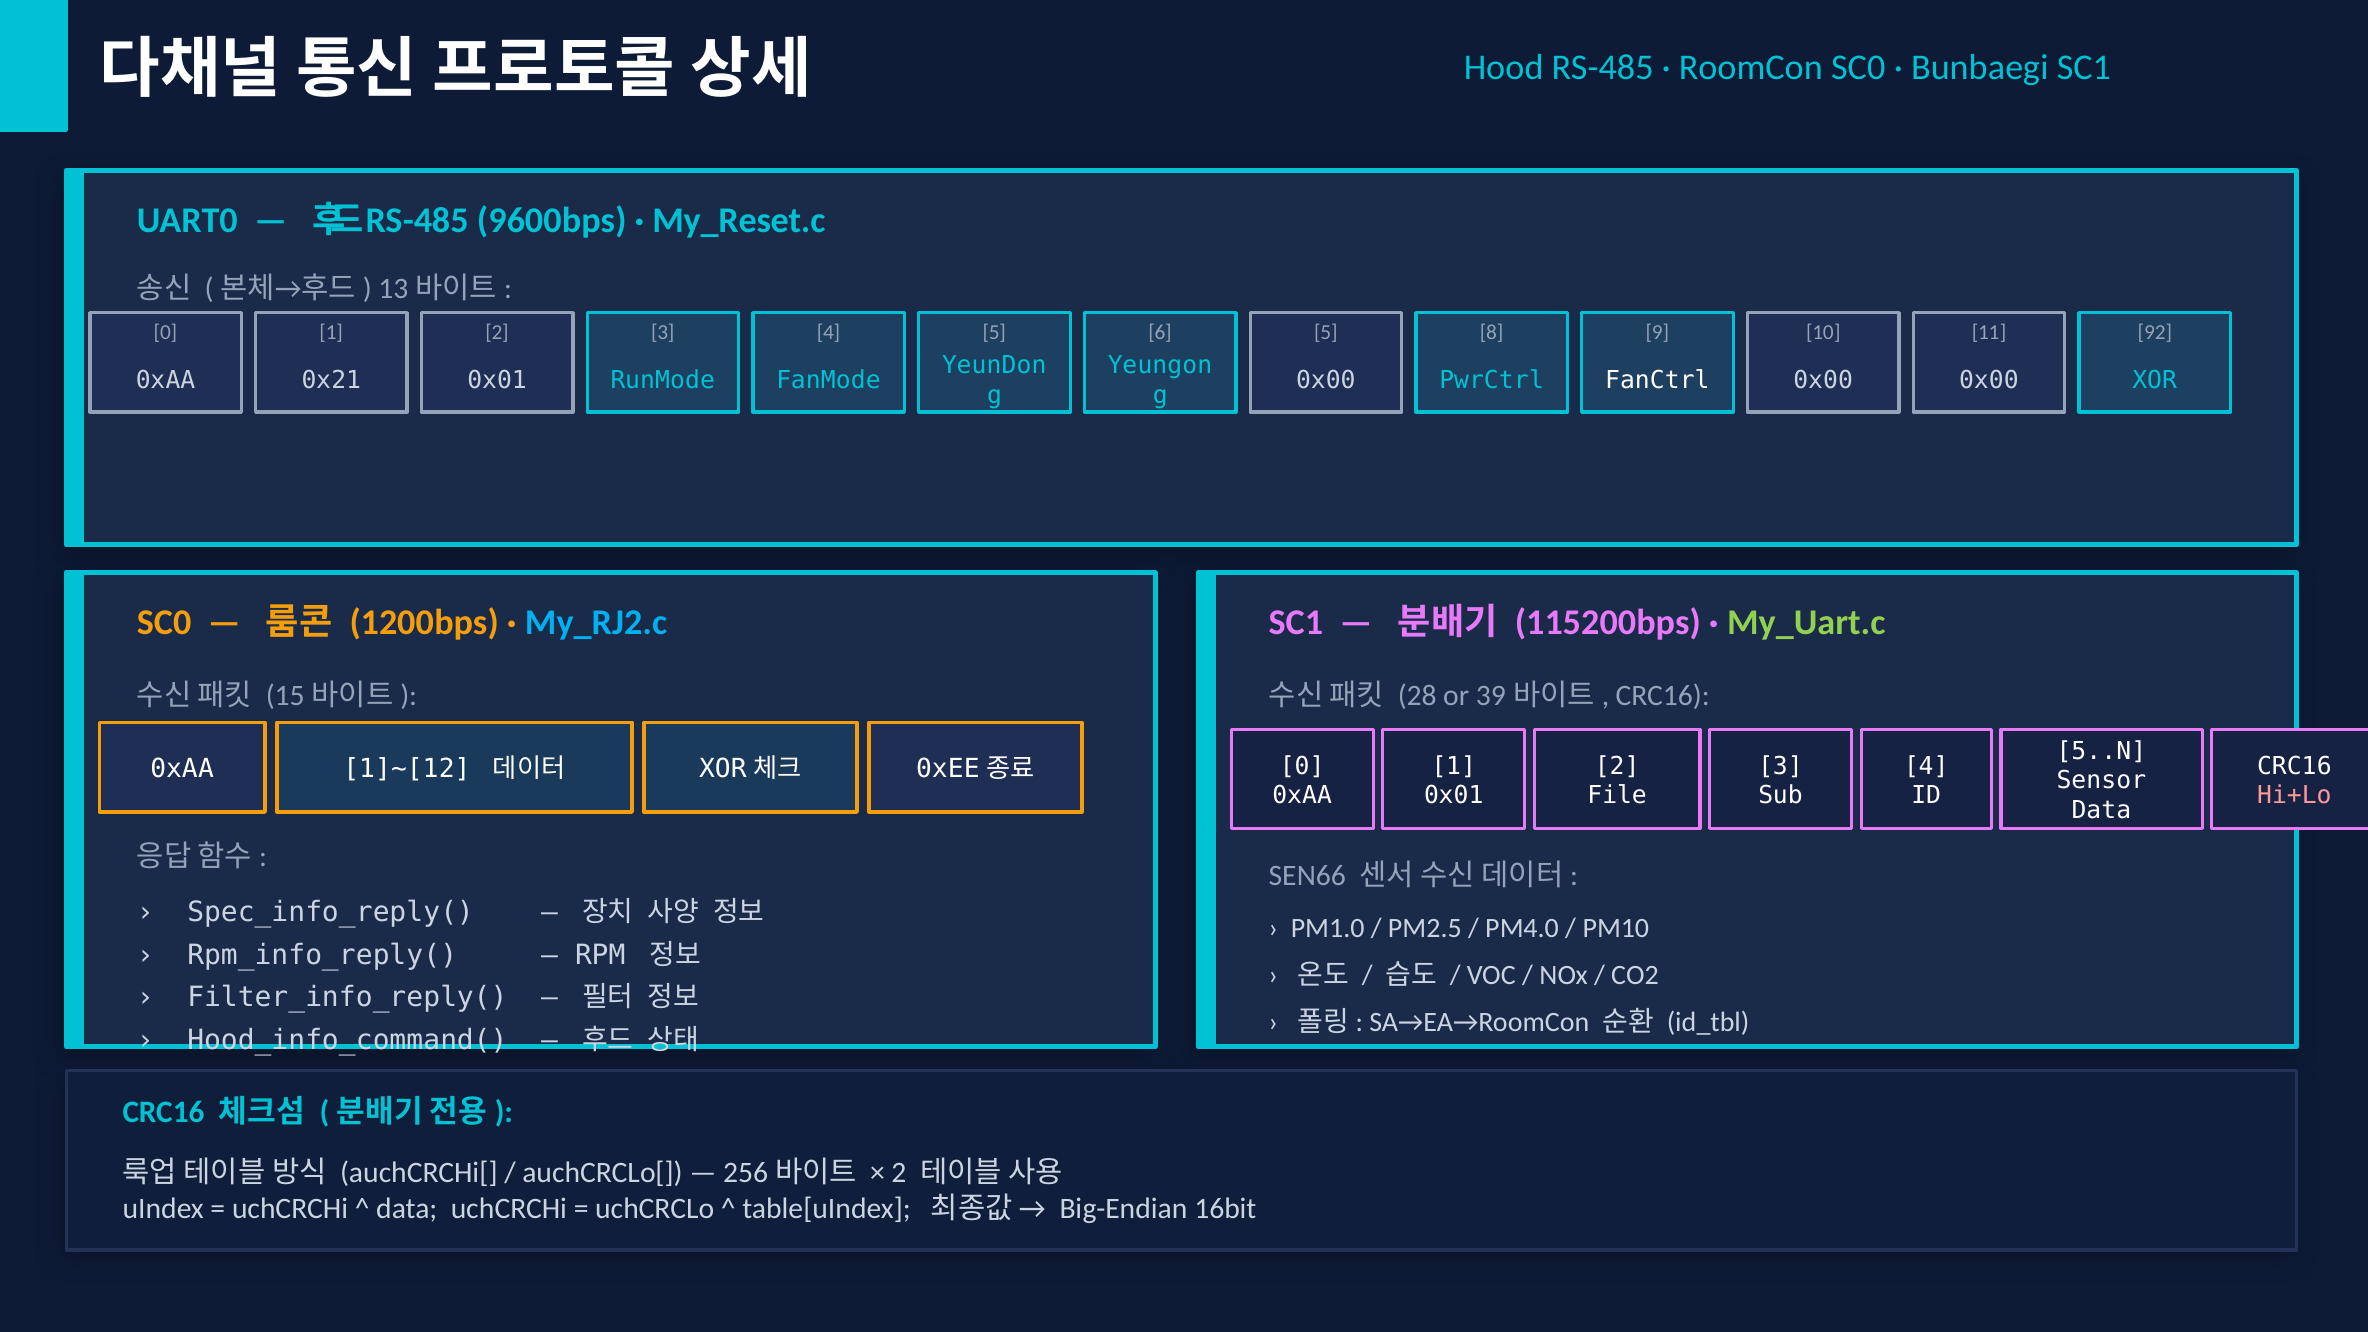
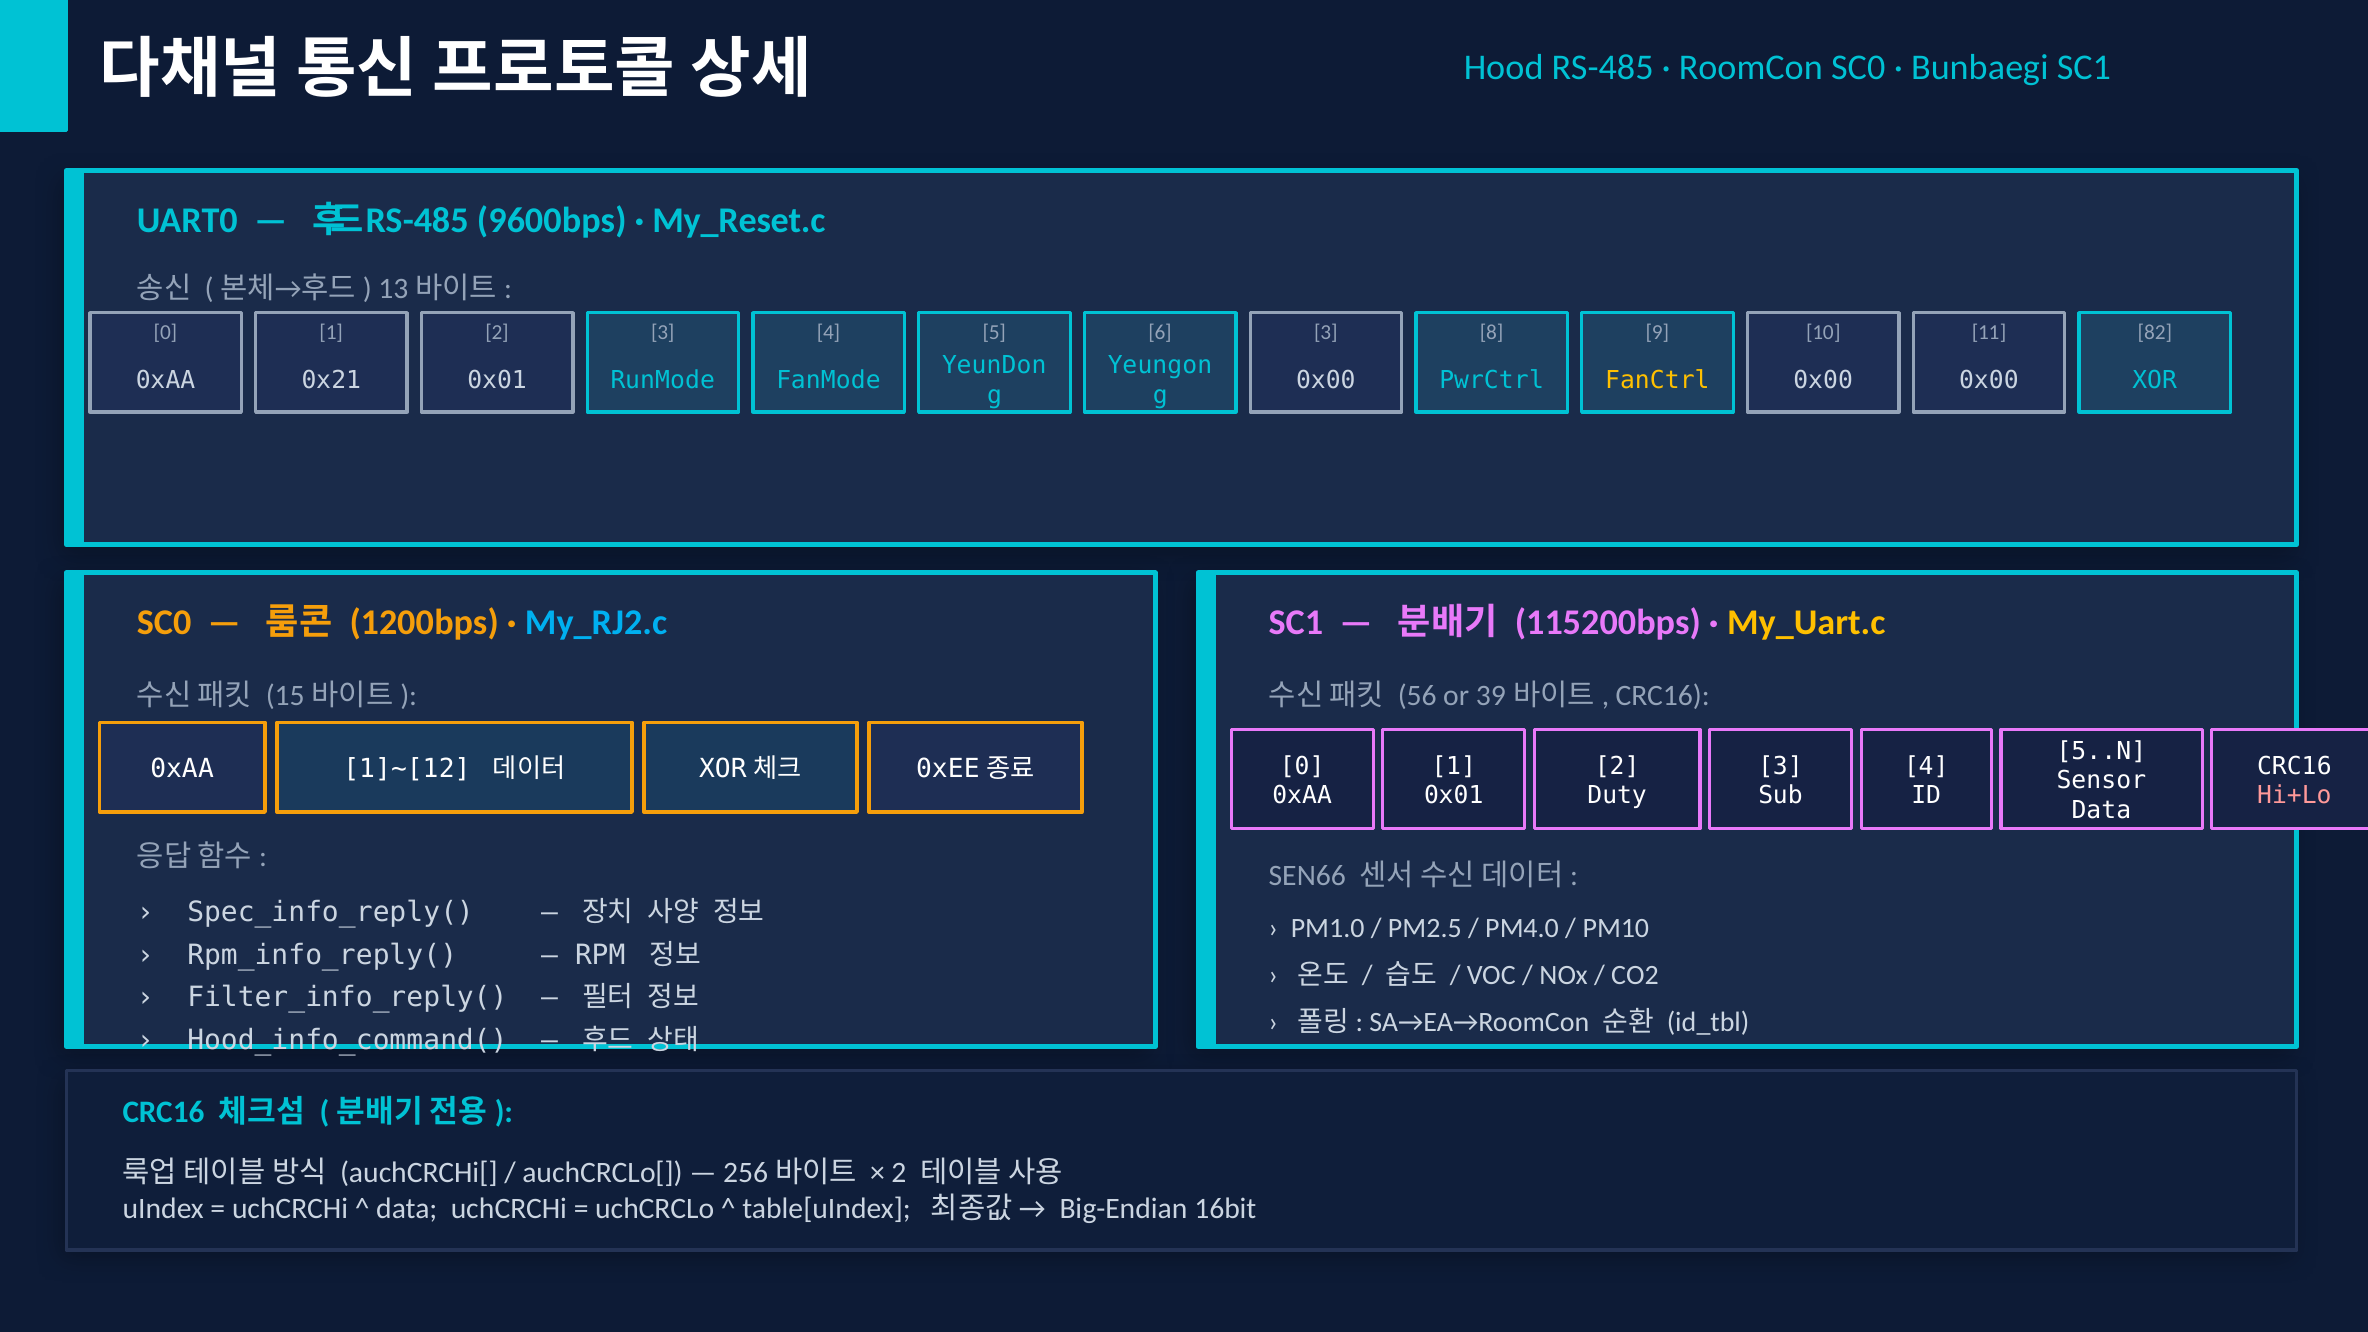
5 at (1326, 333): 5 -> 3
92: 92 -> 82
FanCtrl colour: white -> yellow
My_Uart.c colour: light green -> yellow
28: 28 -> 56
File: File -> Duty
